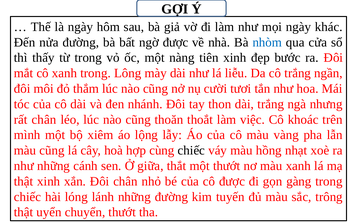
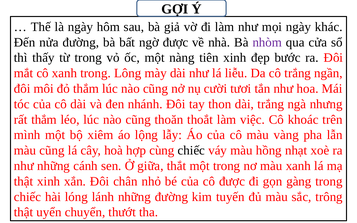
nhòm colour: blue -> purple
rất chân: chân -> thắm
một thướt: thướt -> trong
